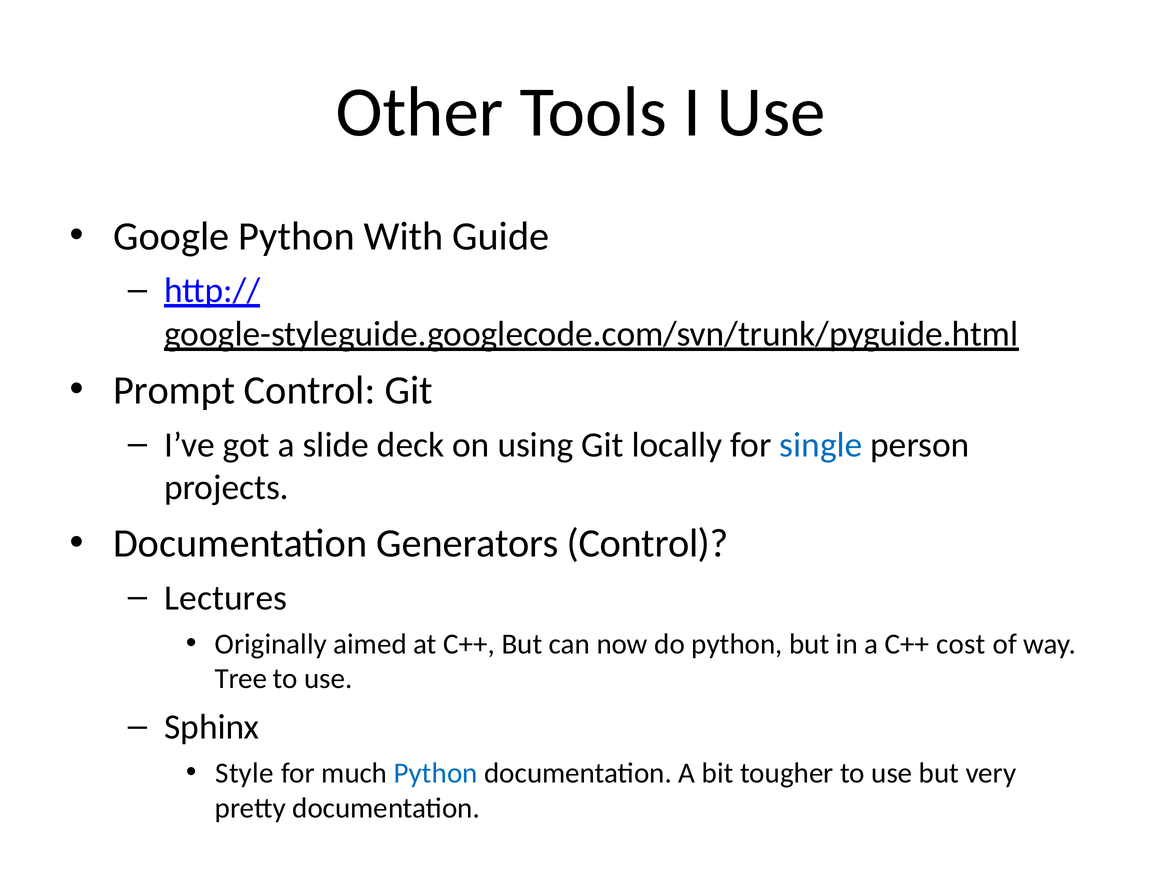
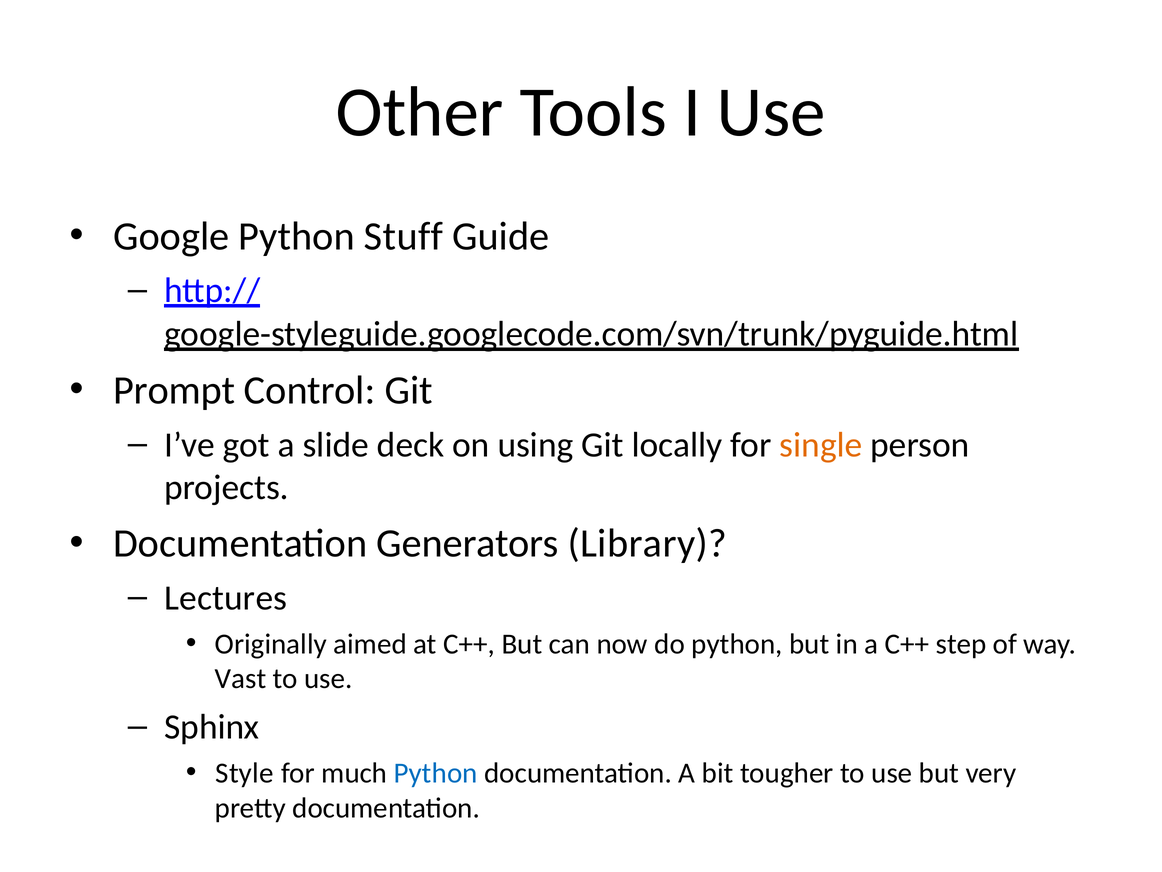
With: With -> Stuff
single colour: blue -> orange
Generators Control: Control -> Library
cost: cost -> step
Tree: Tree -> Vast
